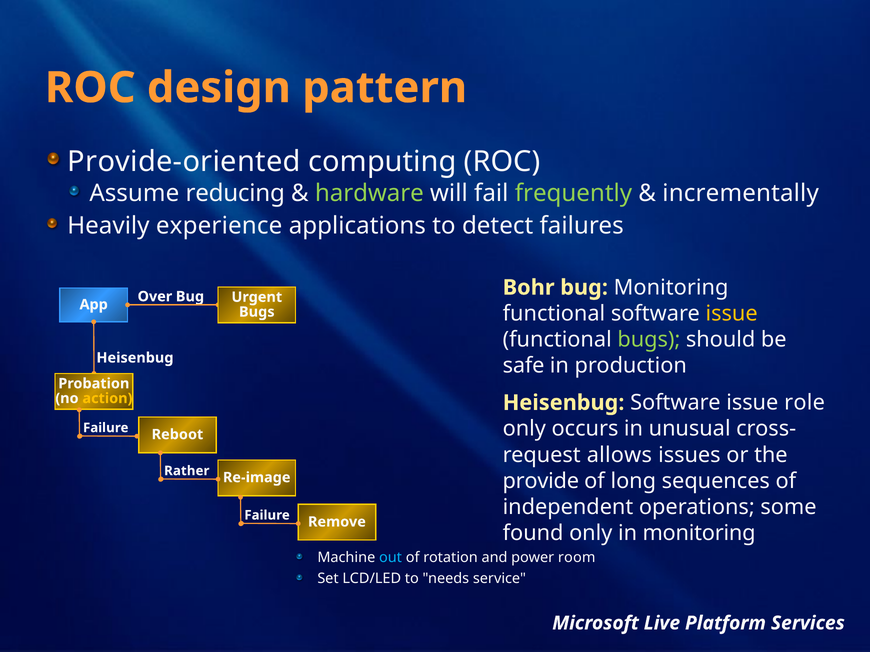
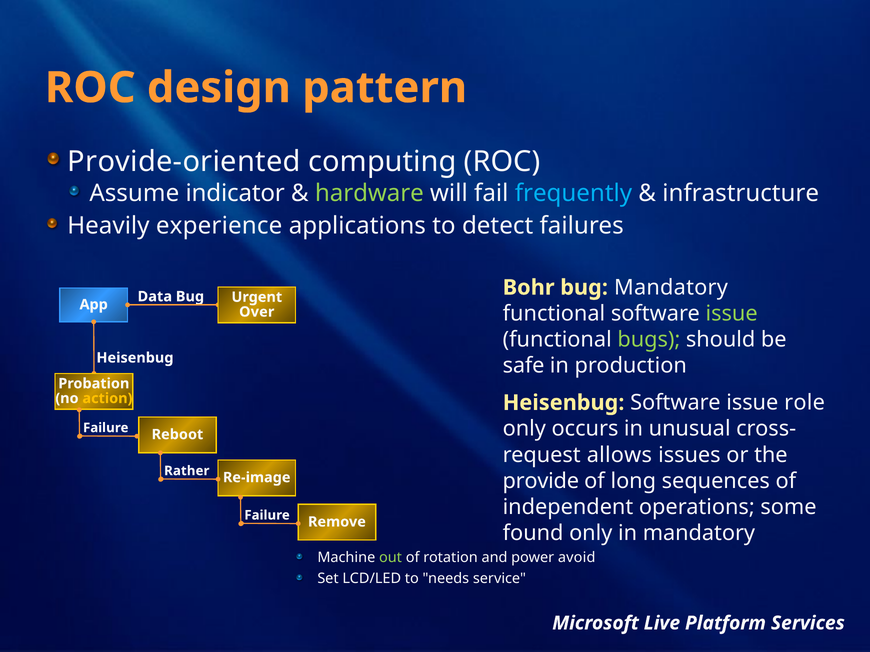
reducing: reducing -> indicator
frequently colour: light green -> light blue
incrementally: incrementally -> infrastructure
Over: Over -> Data
bug Monitoring: Monitoring -> Mandatory
issue at (732, 314) colour: yellow -> light green
Bugs at (257, 312): Bugs -> Over
in monitoring: monitoring -> mandatory
out colour: light blue -> light green
room: room -> avoid
